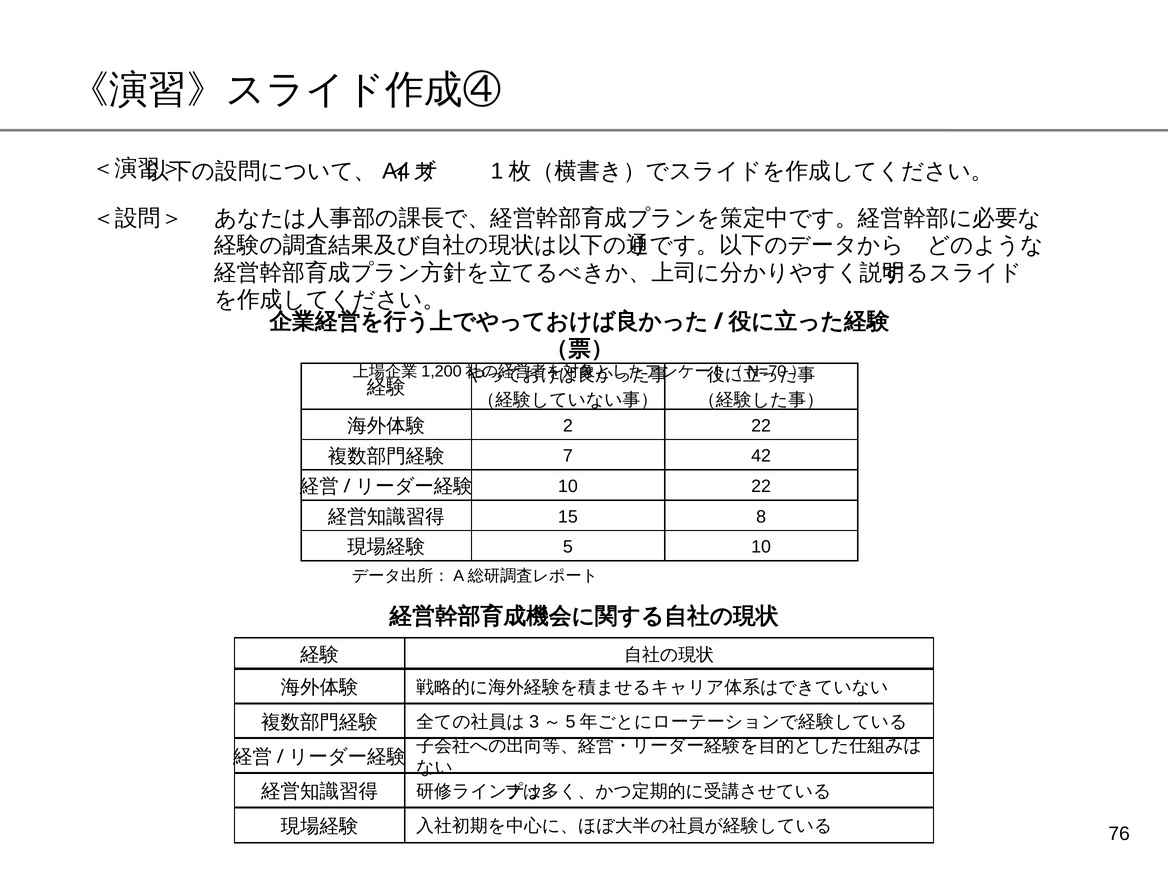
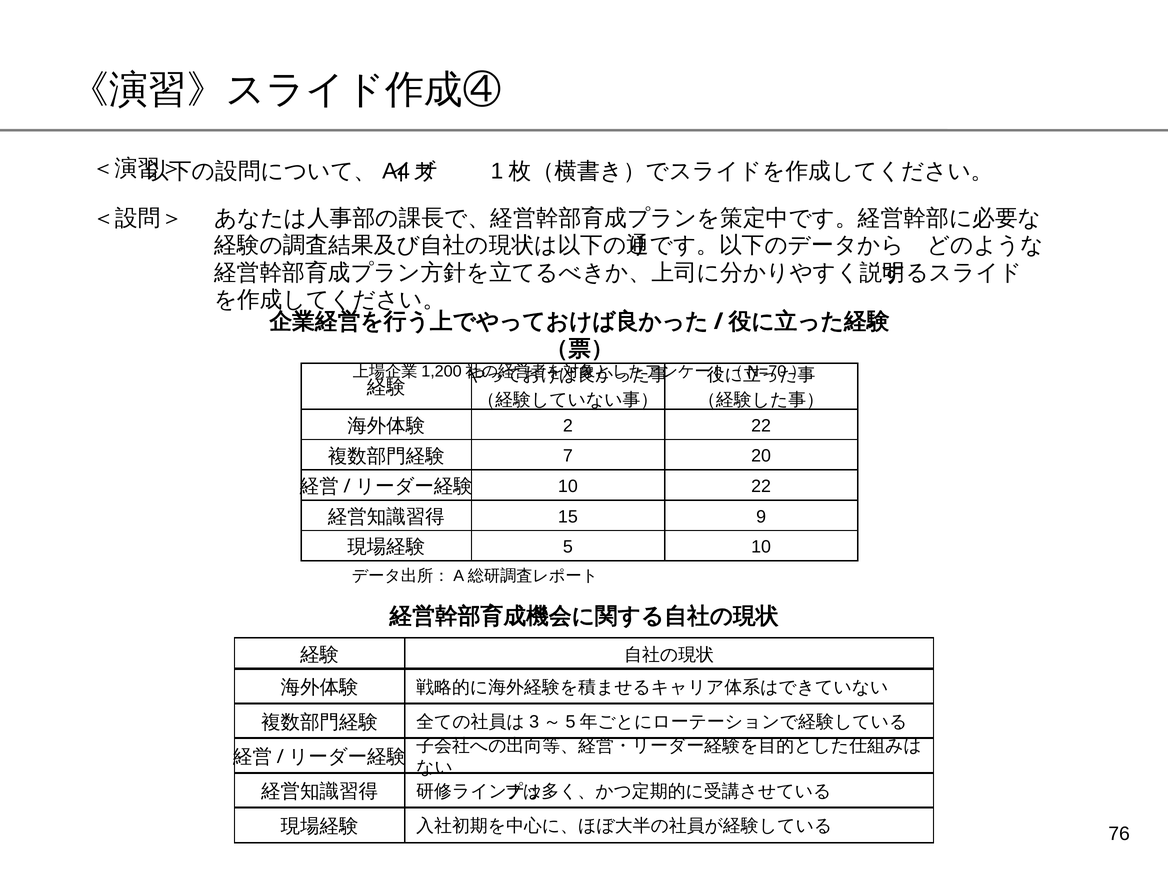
42: 42 -> 20
8: 8 -> 9
